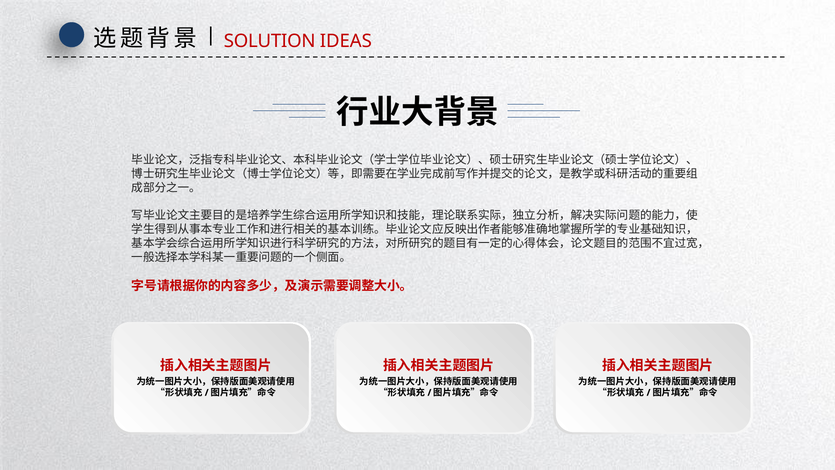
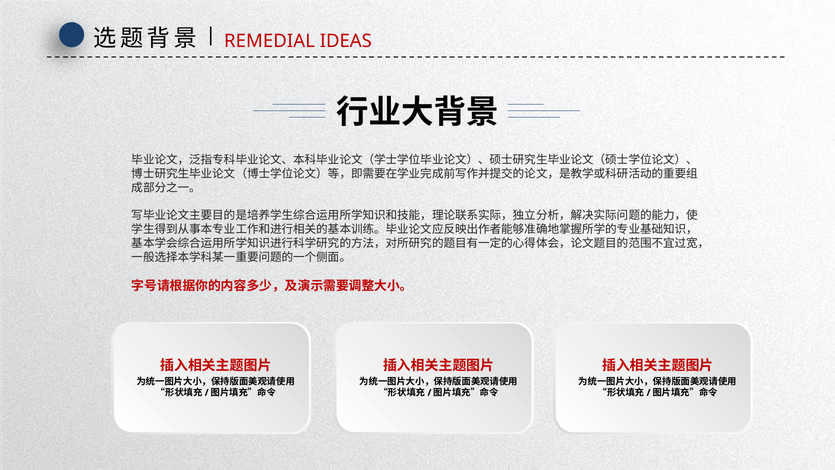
SOLUTION: SOLUTION -> REMEDIAL
